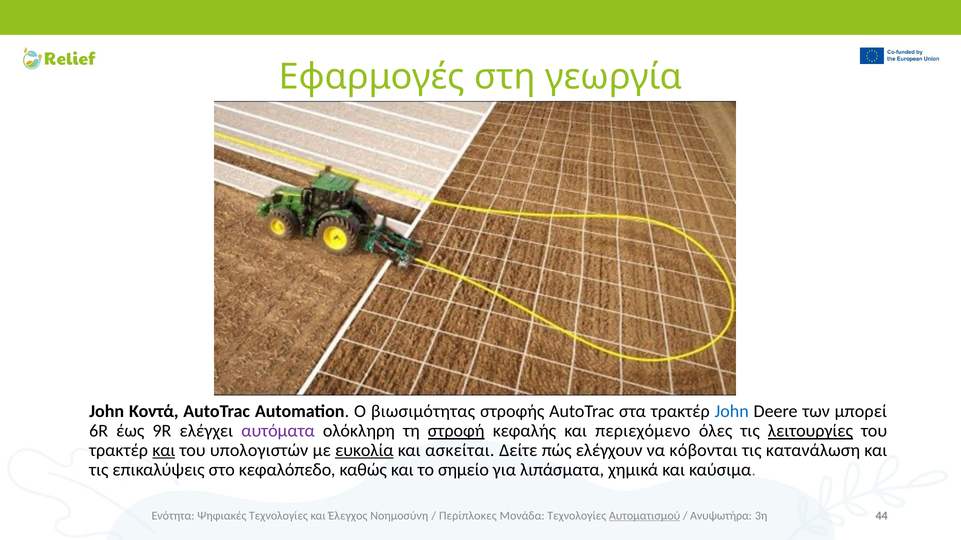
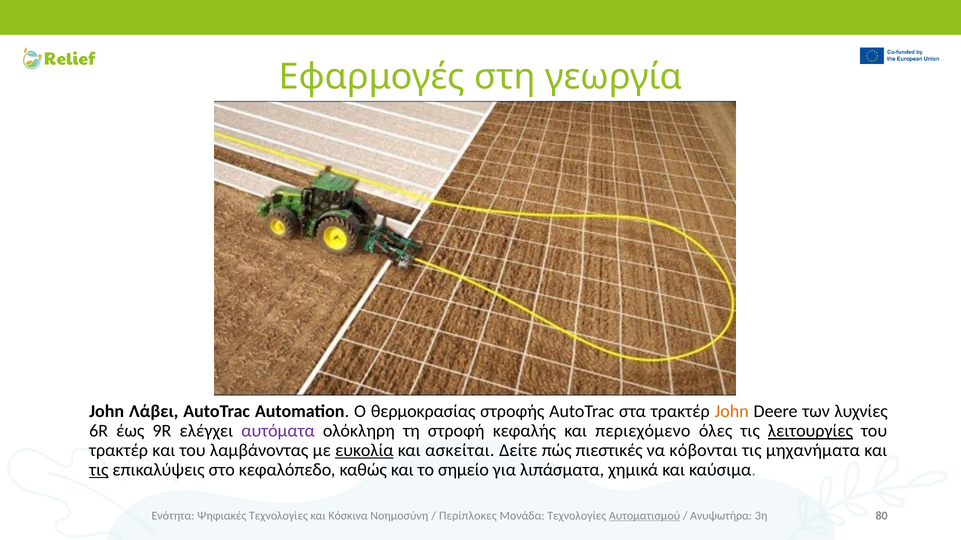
Κοντά: Κοντά -> Λάβει
βιωσιμότητας: βιωσιμότητας -> θερμοκρασίας
John at (732, 412) colour: blue -> orange
μπορεί: μπορεί -> λυχνίες
στροφή underline: present -> none
και at (164, 451) underline: present -> none
υπολογιστών: υπολογιστών -> λαμβάνοντας
ελέγχουν: ελέγχουν -> πιεστικές
κατανάλωση: κατανάλωση -> μηχανήματα
τις at (99, 470) underline: none -> present
Έλεγχος: Έλεγχος -> Κόσκινα
44: 44 -> 80
